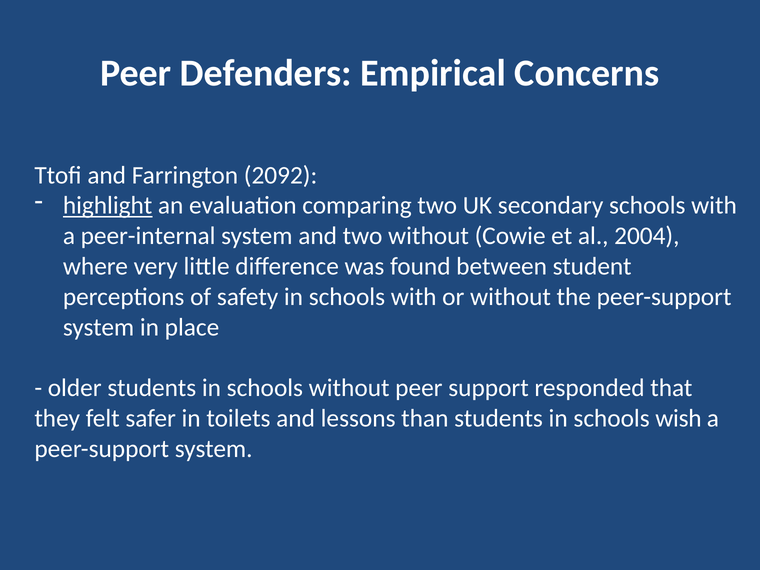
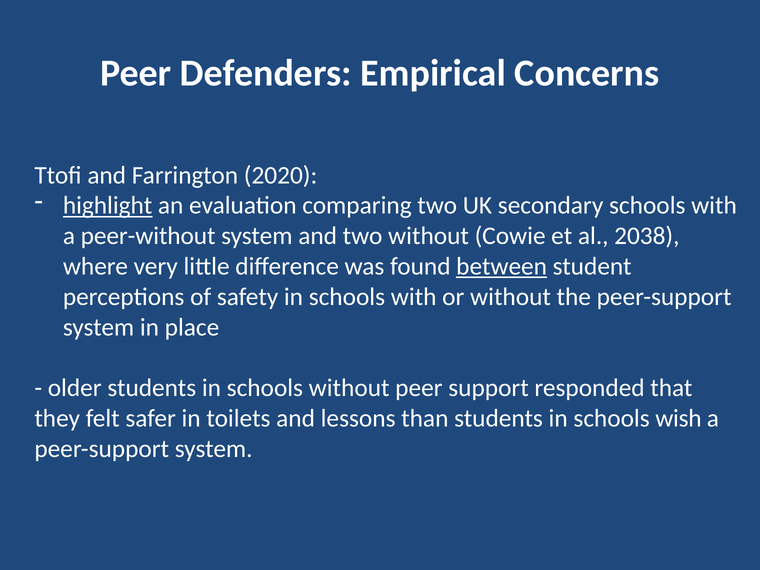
2092: 2092 -> 2020
peer-internal: peer-internal -> peer-without
2004: 2004 -> 2038
between underline: none -> present
